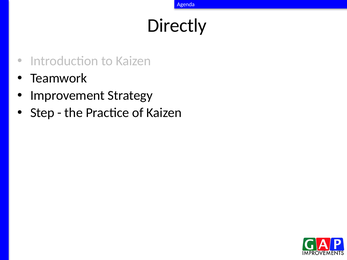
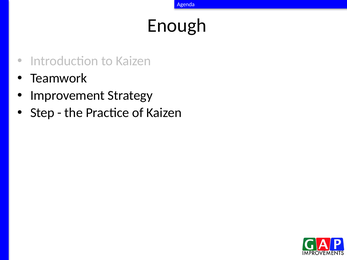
Directly: Directly -> Enough
